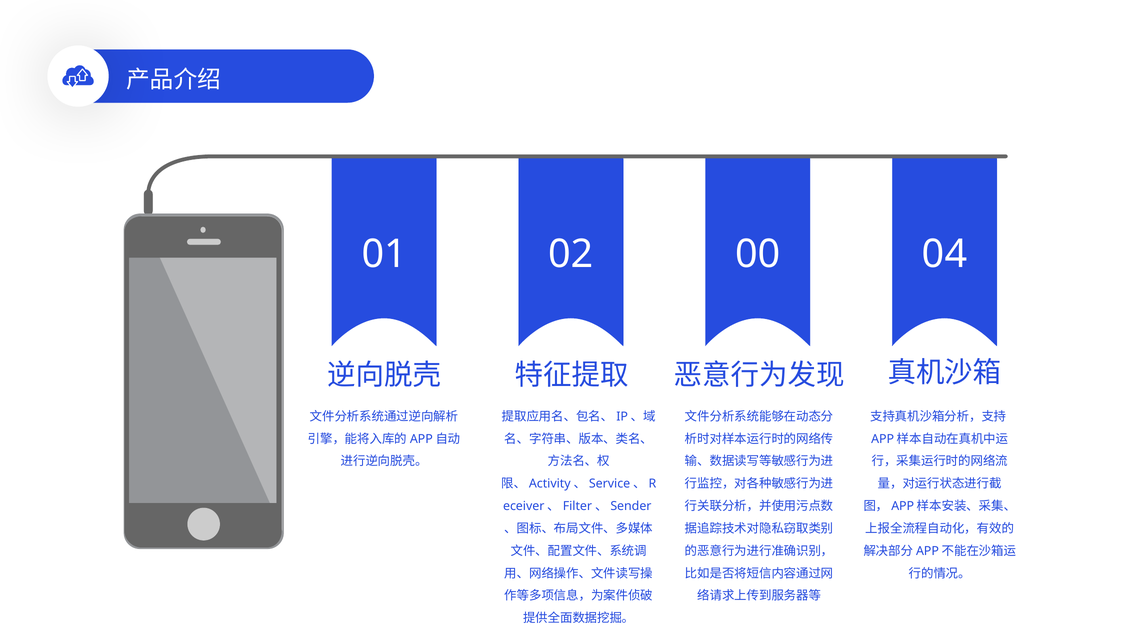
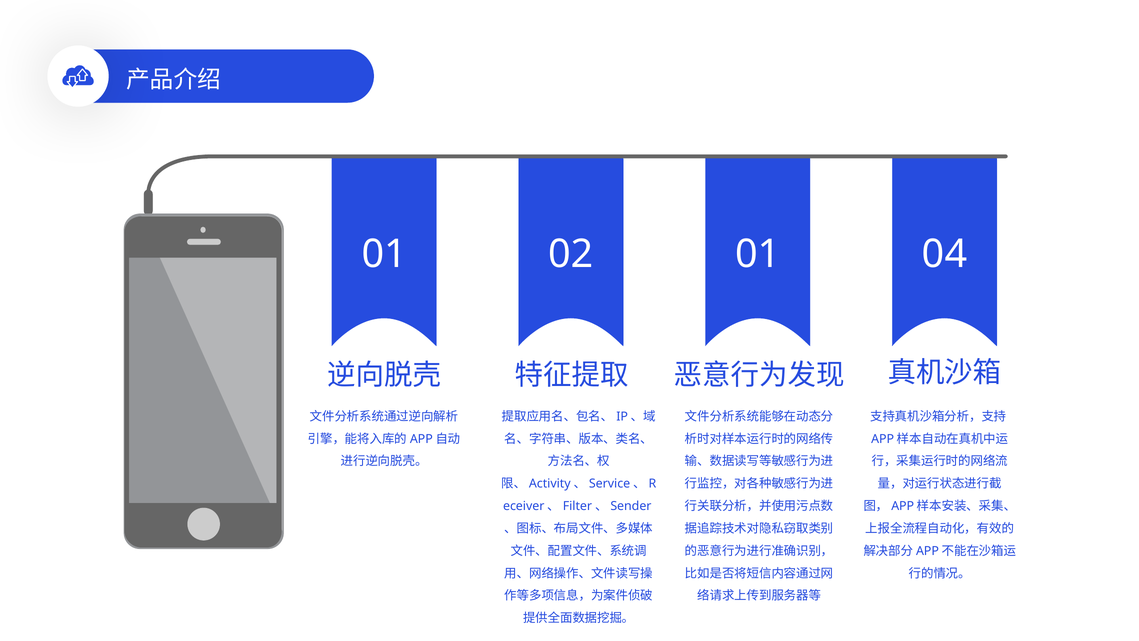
01 00: 00 -> 01
